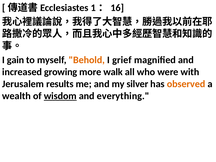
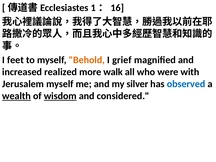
gain: gain -> feet
growing: growing -> realized
Jerusalem results: results -> myself
observed colour: orange -> blue
wealth underline: none -> present
everything: everything -> considered
